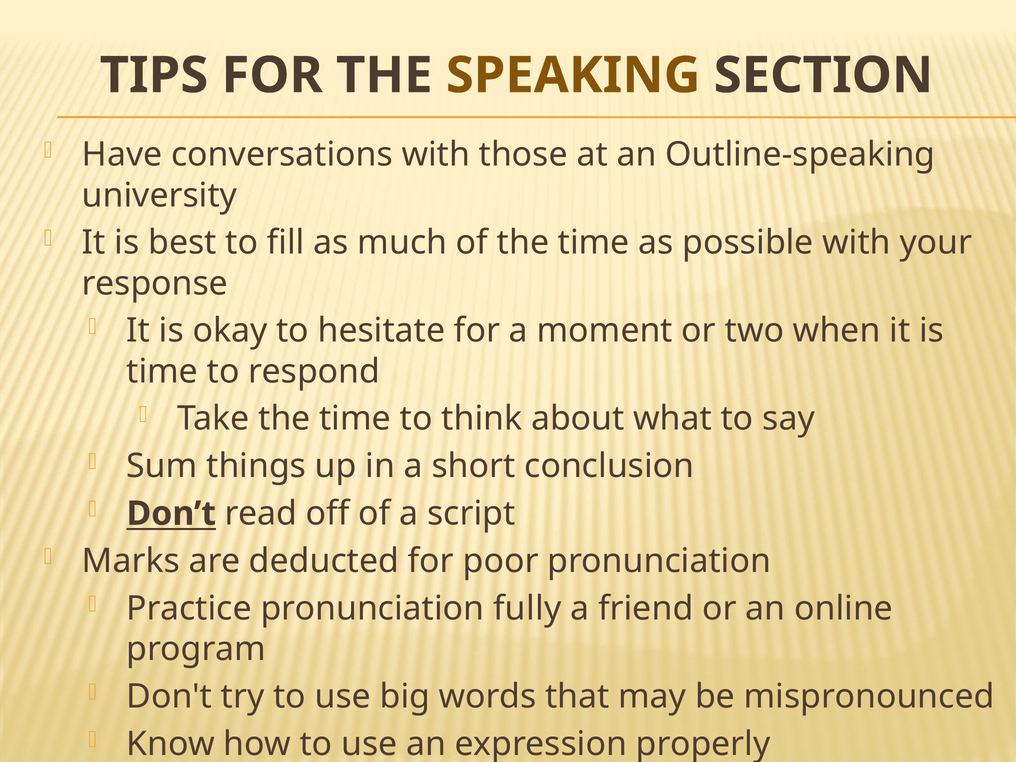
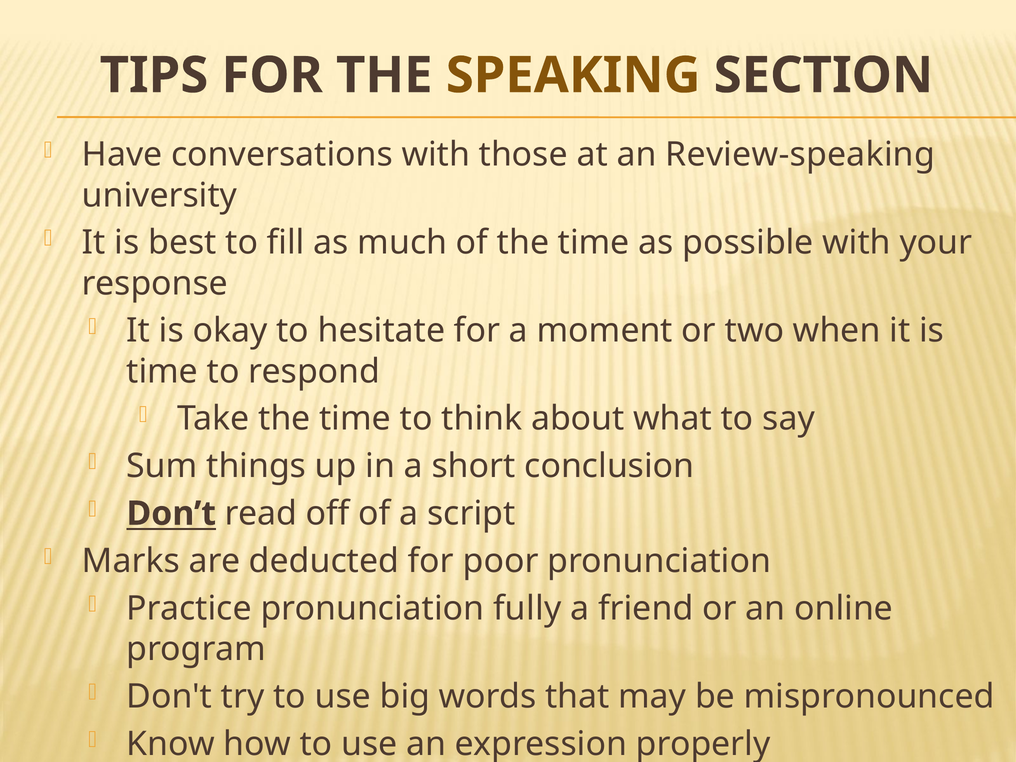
Outline-speaking: Outline-speaking -> Review-speaking
